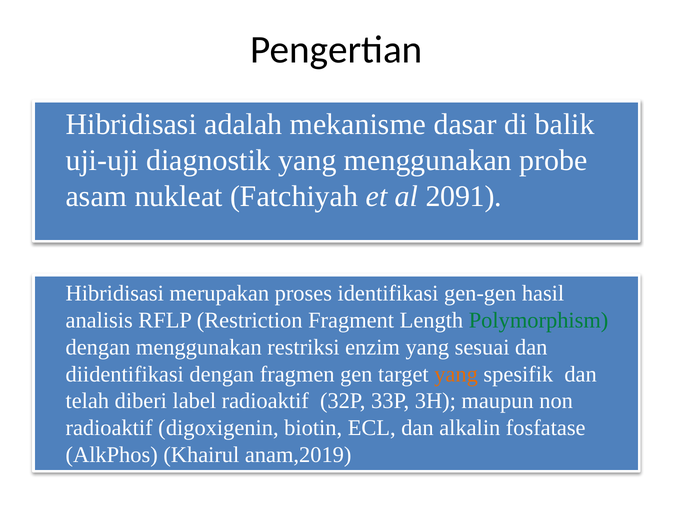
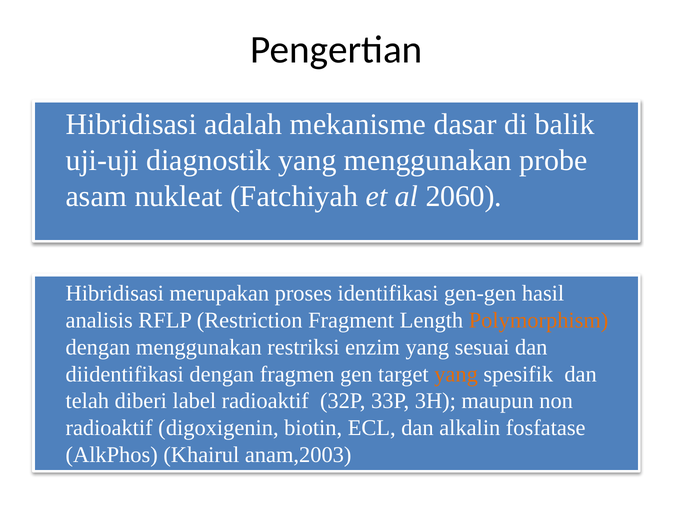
2091: 2091 -> 2060
Polymorphism colour: green -> orange
anam,2019: anam,2019 -> anam,2003
